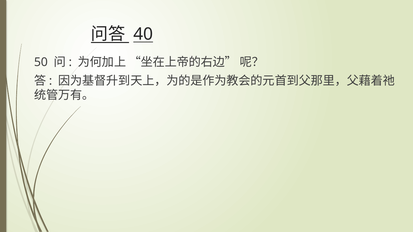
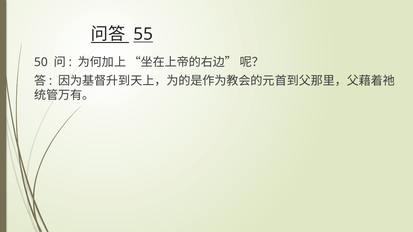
40: 40 -> 55
